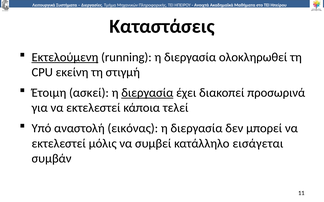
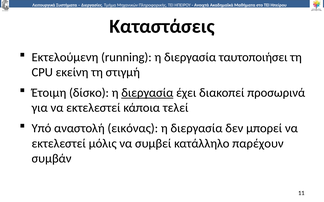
Εκτελούμενη underline: present -> none
ολοκληρωθεί: ολοκληρωθεί -> ταυτοποιήσει
ασκεί: ασκεί -> δίσκο
εισάγεται: εισάγεται -> παρέχουν
